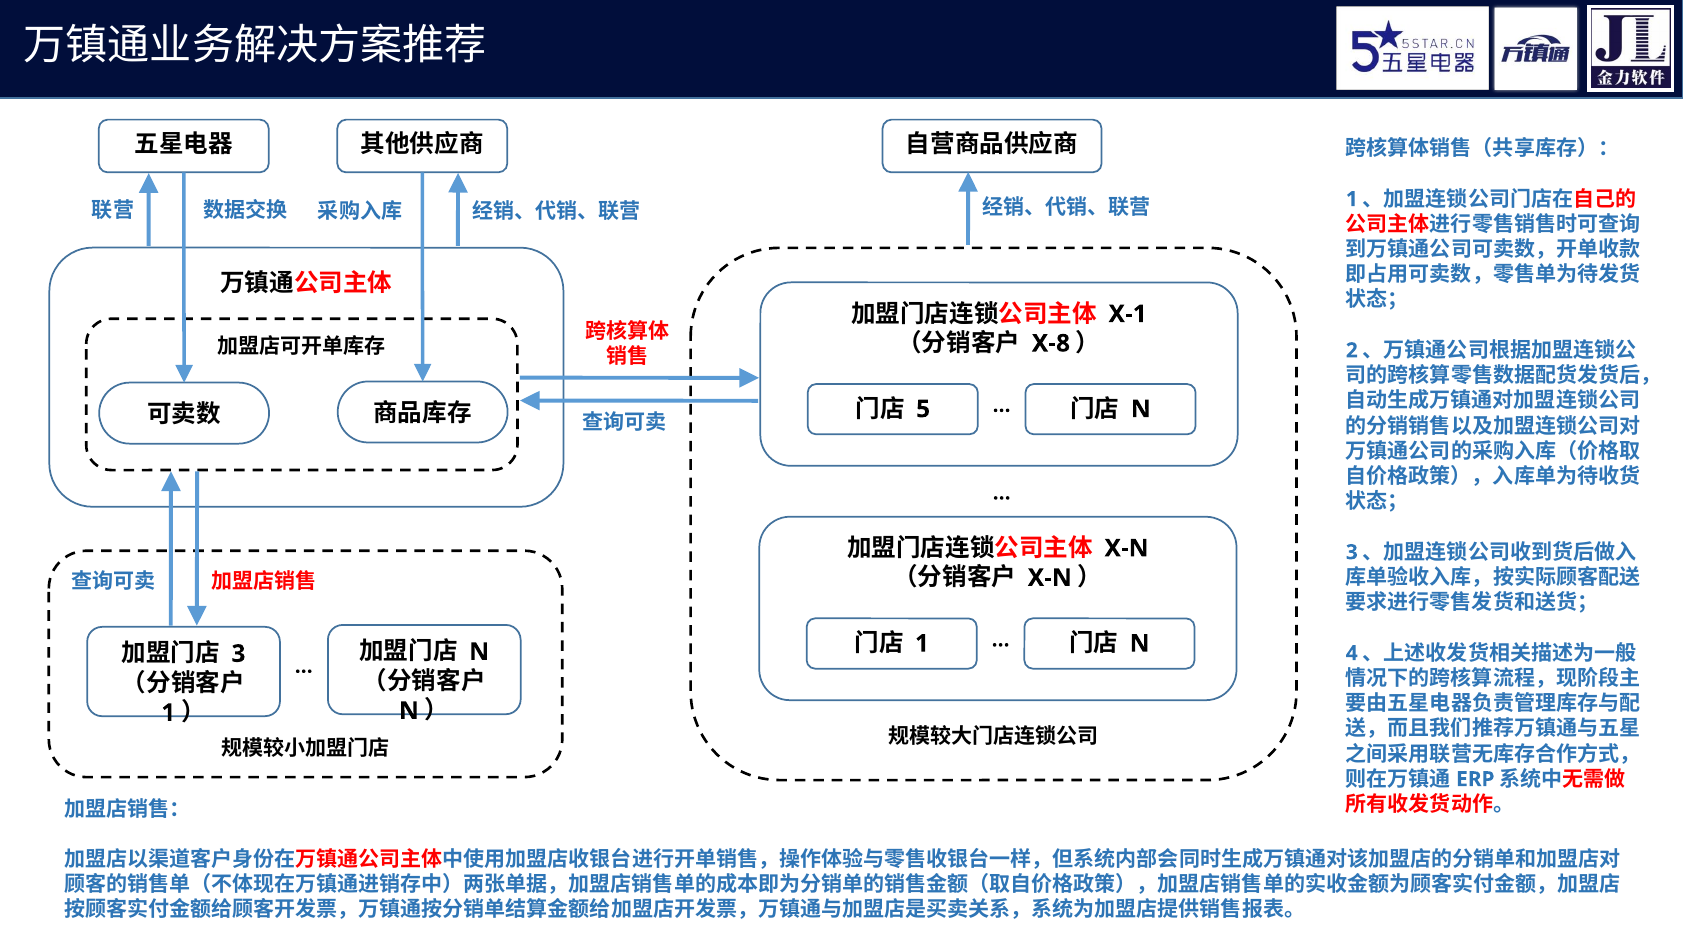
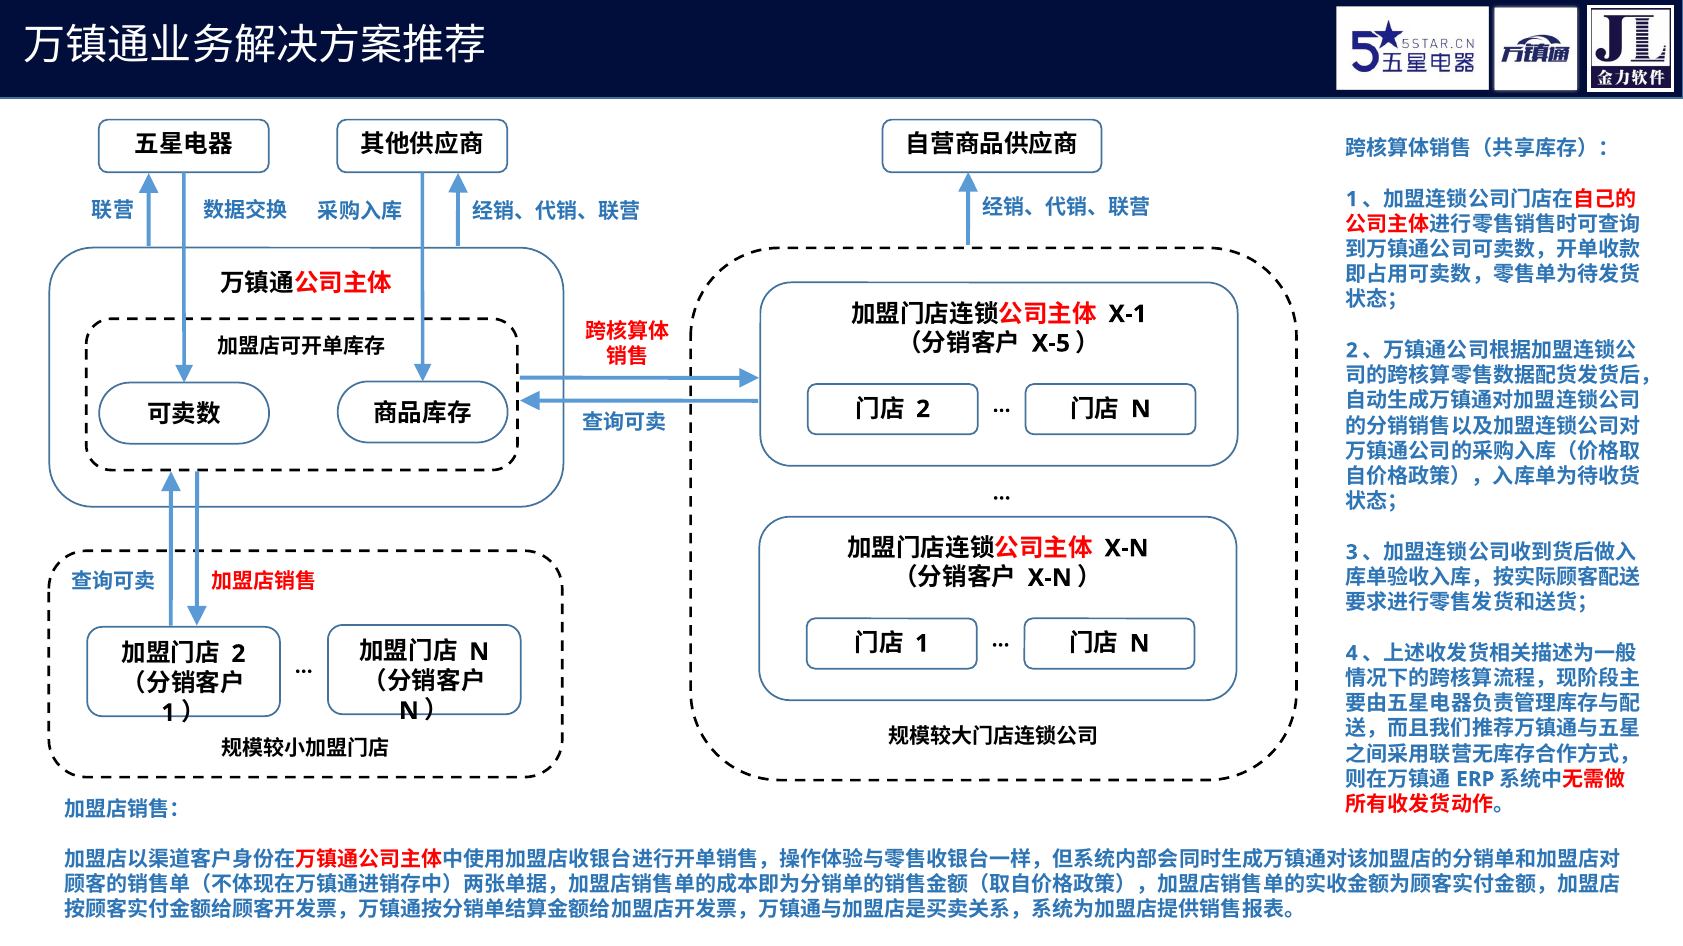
X-8: X-8 -> X-5
5 at (923, 409): 5 -> 2
3 at (238, 654): 3 -> 2
